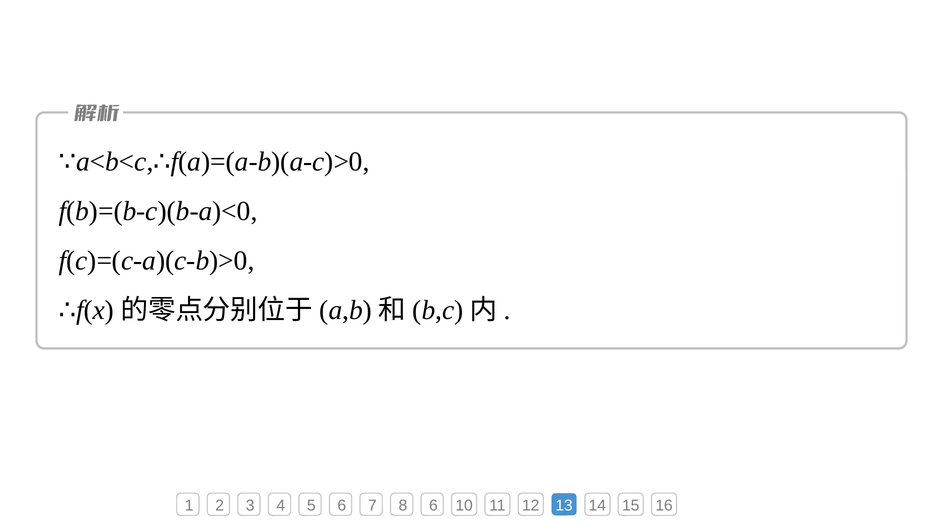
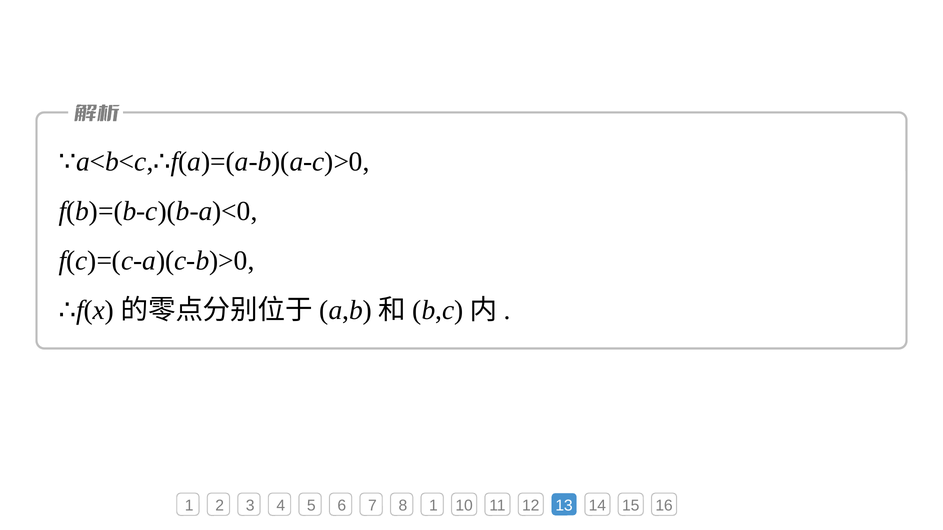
8 6: 6 -> 1
